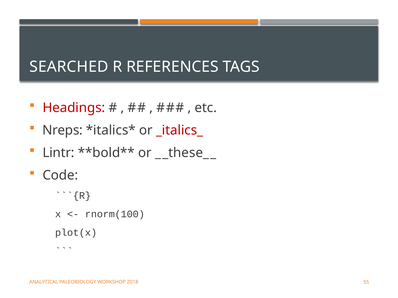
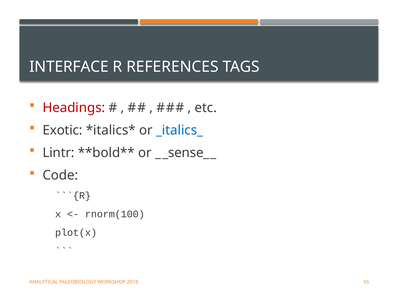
SEARCHED: SEARCHED -> INTERFACE
Nreps: Nreps -> Exotic
_italics_ colour: red -> blue
_these_: _these_ -> _sense_
